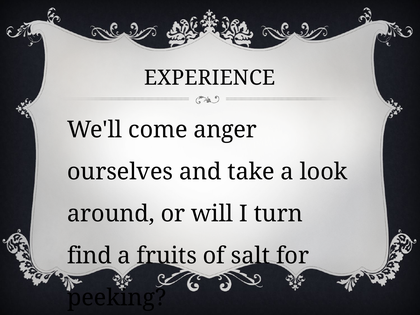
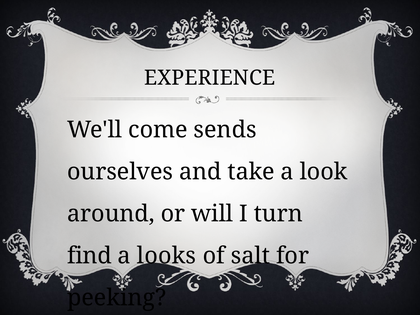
anger: anger -> sends
fruits: fruits -> looks
